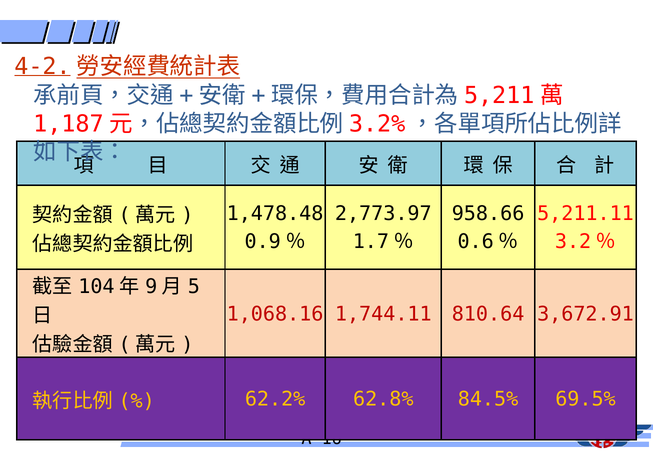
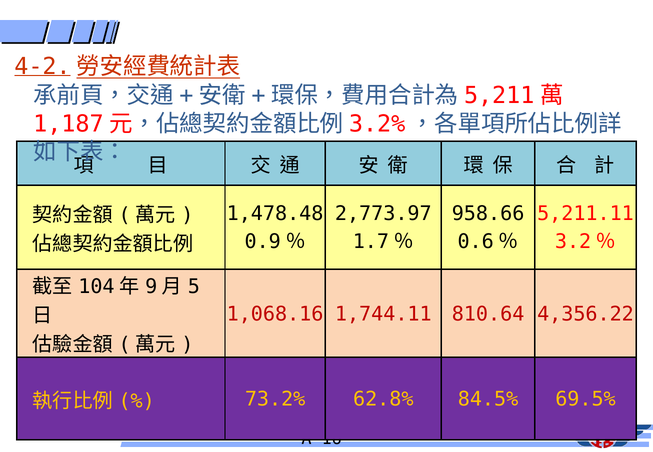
3,672.91: 3,672.91 -> 4,356.22
62.2%: 62.2% -> 73.2%
